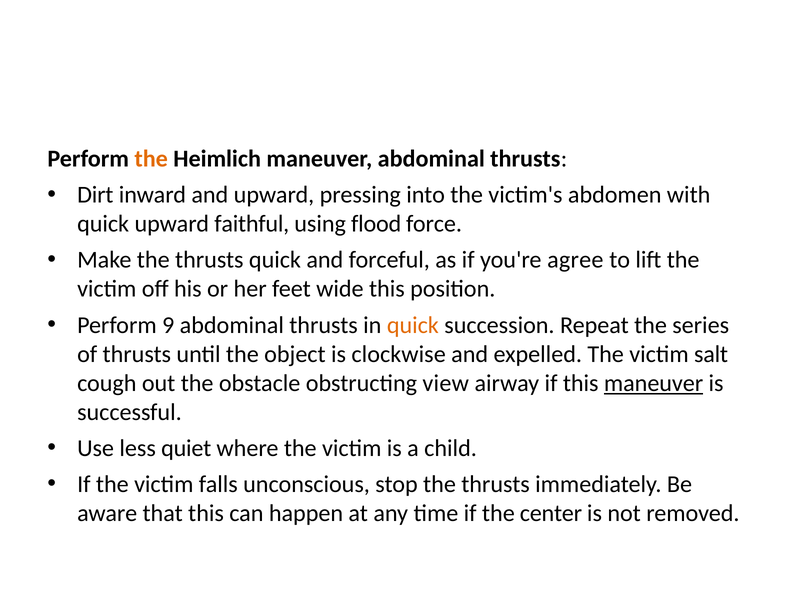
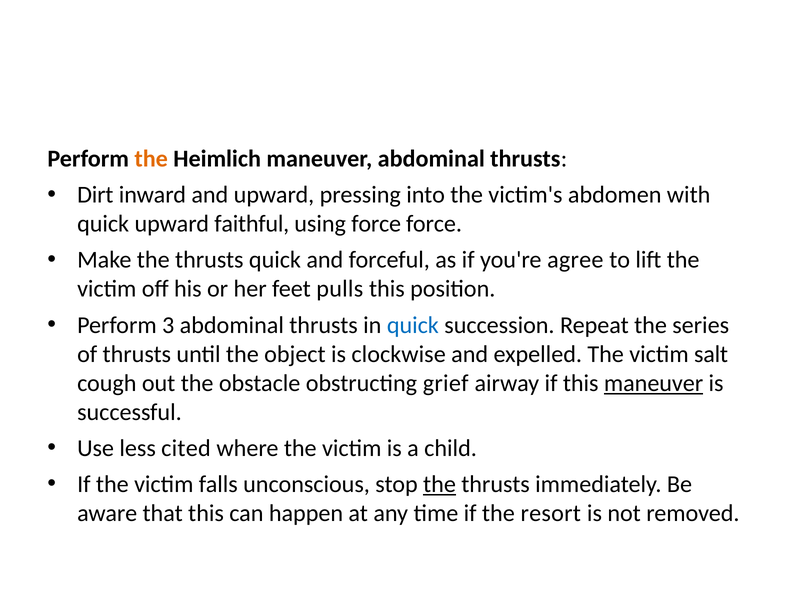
using flood: flood -> force
wide: wide -> pulls
9: 9 -> 3
quick at (413, 325) colour: orange -> blue
view: view -> grief
quiet: quiet -> cited
the at (440, 484) underline: none -> present
center: center -> resort
